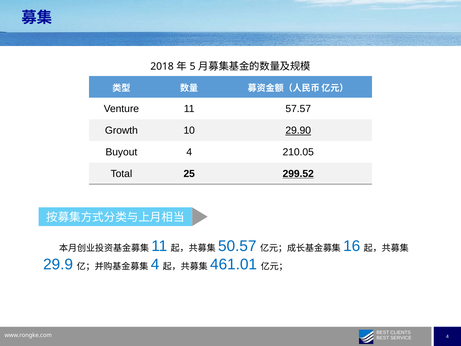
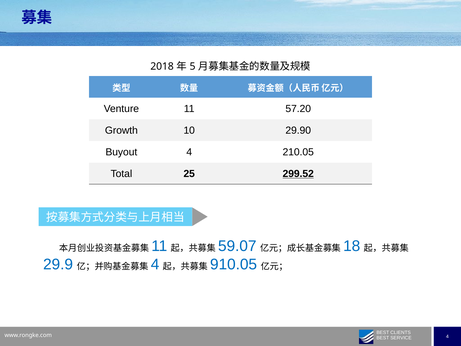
57.57: 57.57 -> 57.20
29.90 underline: present -> none
50.57: 50.57 -> 59.07
16: 16 -> 18
461.01: 461.01 -> 910.05
